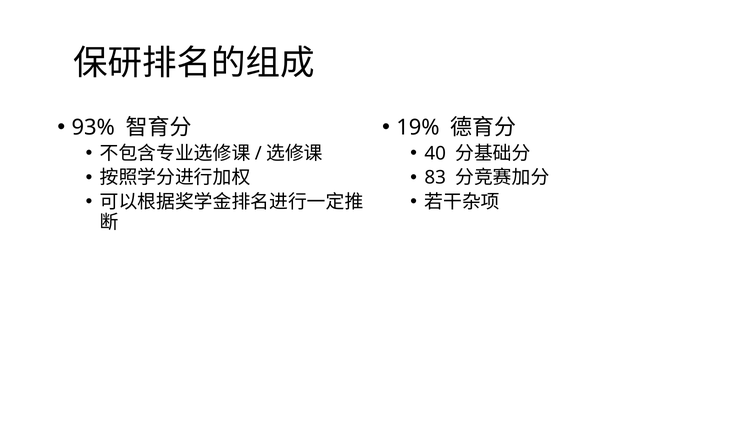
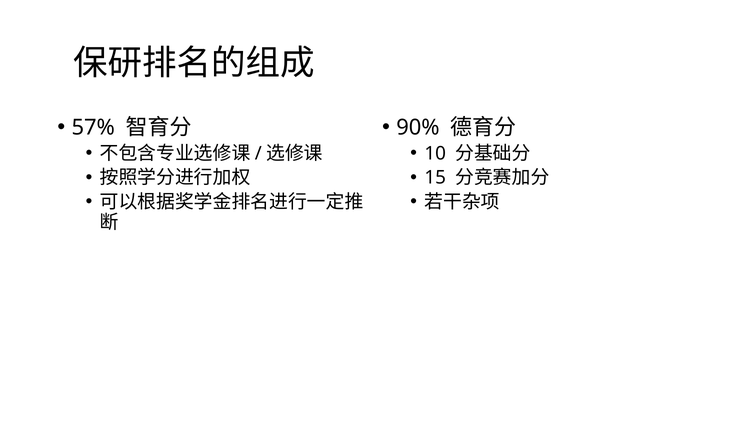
19%: 19% -> 90%
93%: 93% -> 57%
40: 40 -> 10
83: 83 -> 15
